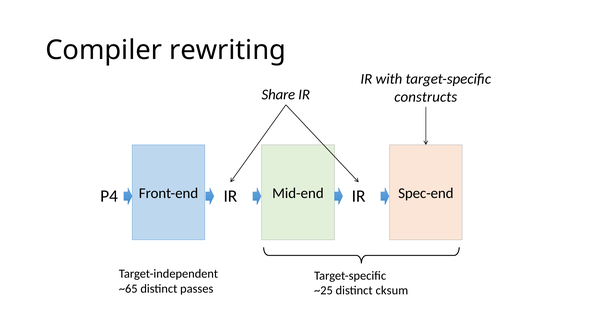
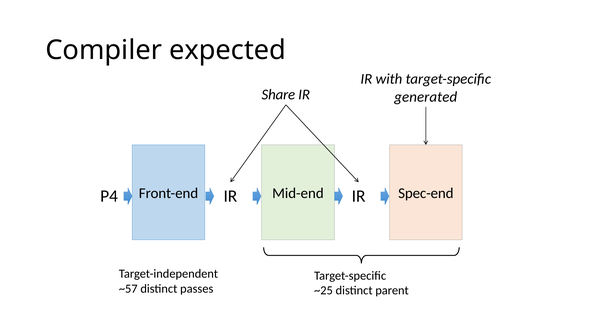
rewriting: rewriting -> expected
constructs: constructs -> generated
~65: ~65 -> ~57
cksum: cksum -> parent
